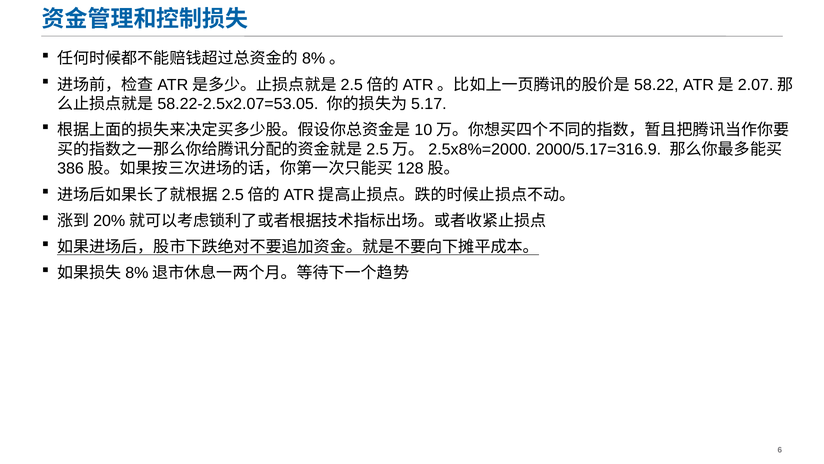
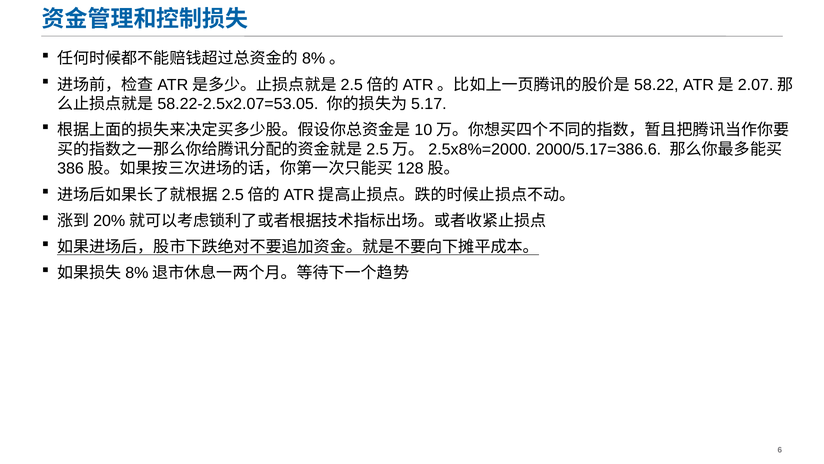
2000/5.17=316.9: 2000/5.17=316.9 -> 2000/5.17=386.6
